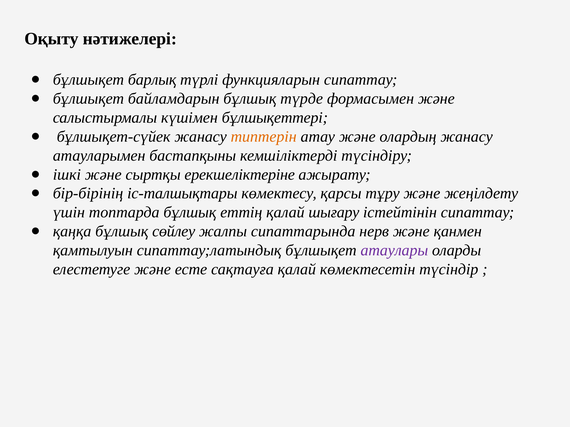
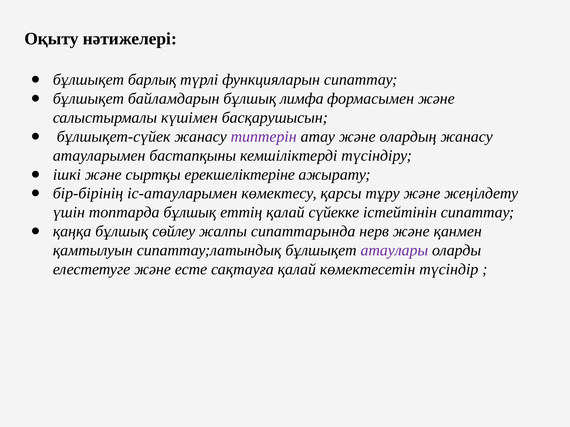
түрде: түрде -> лимфа
бұлшықеттері: бұлшықеттері -> басқарушысын
типтерін colour: orange -> purple
іс-талшықтары: іс-талшықтары -> іс-атауларымен
шығару: шығару -> сүйекке
